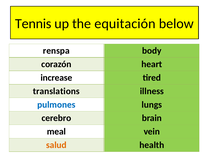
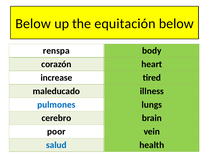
Tennis at (33, 24): Tennis -> Below
translations: translations -> maleducado
meal: meal -> poor
salud colour: orange -> blue
